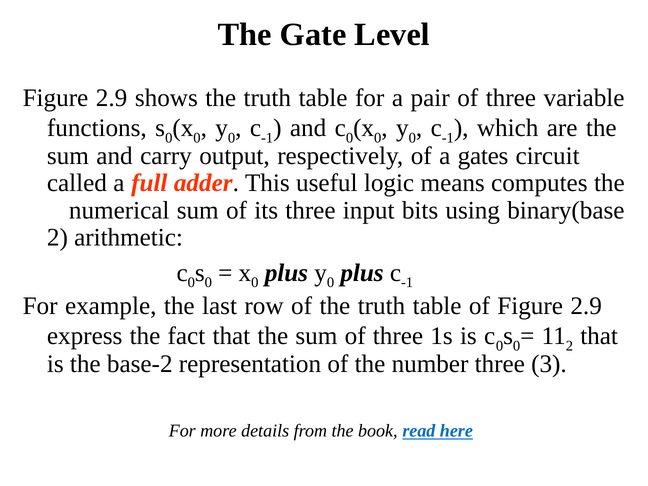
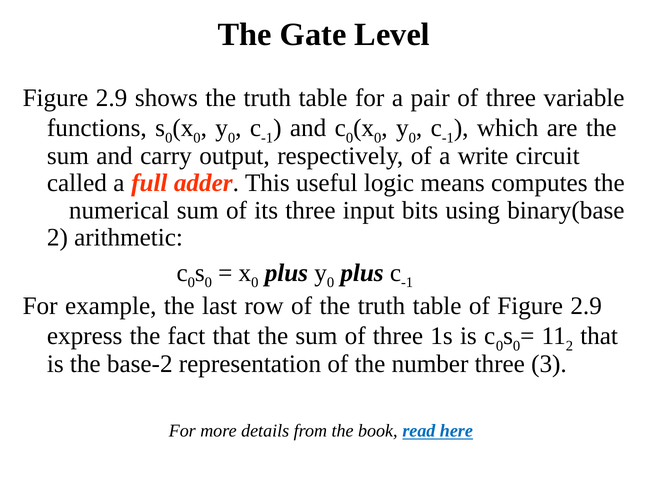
gates: gates -> write
